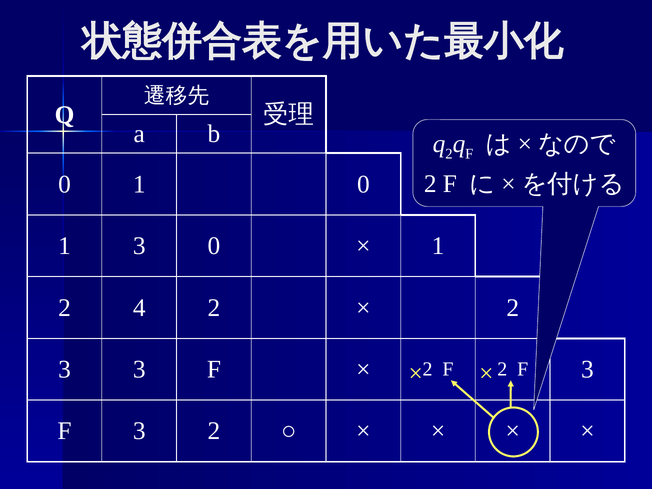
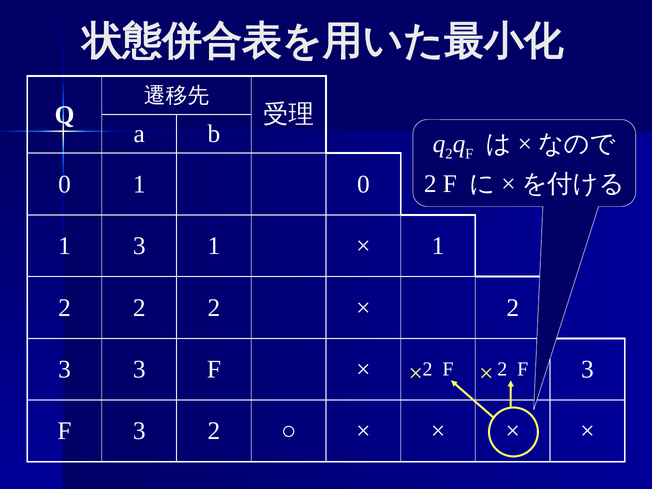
3 0: 0 -> 1
4 at (139, 308): 4 -> 2
